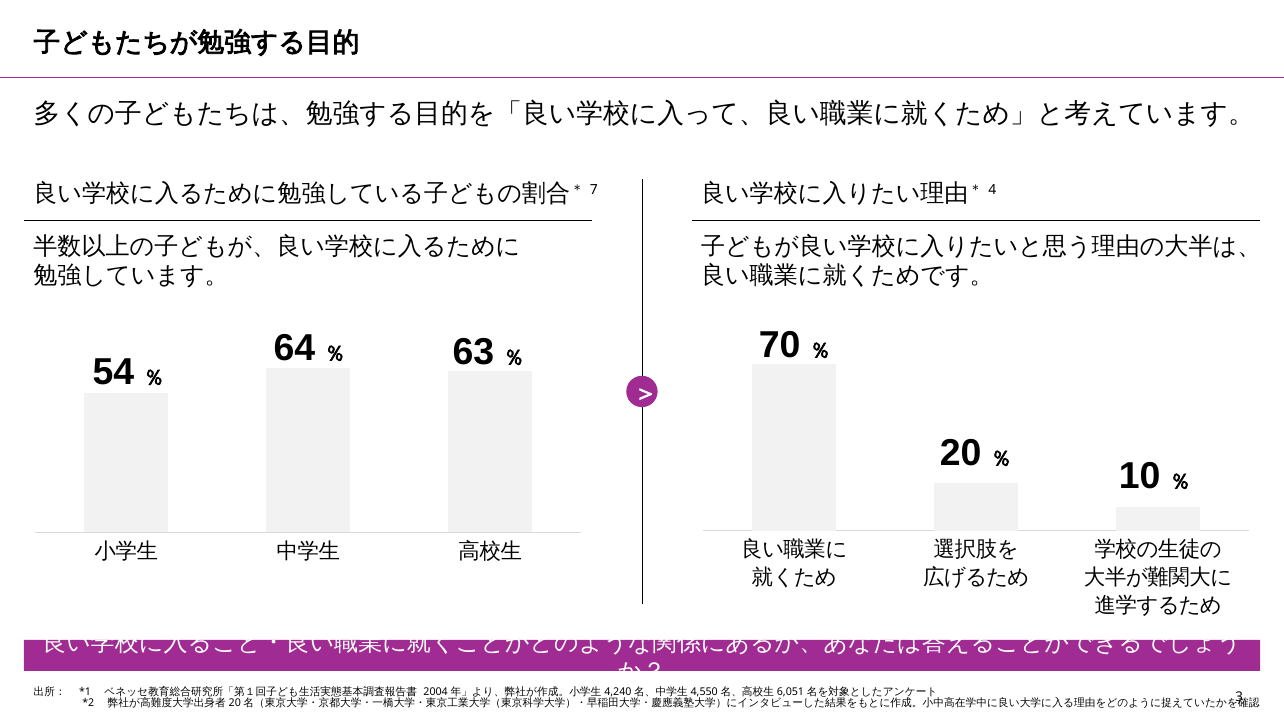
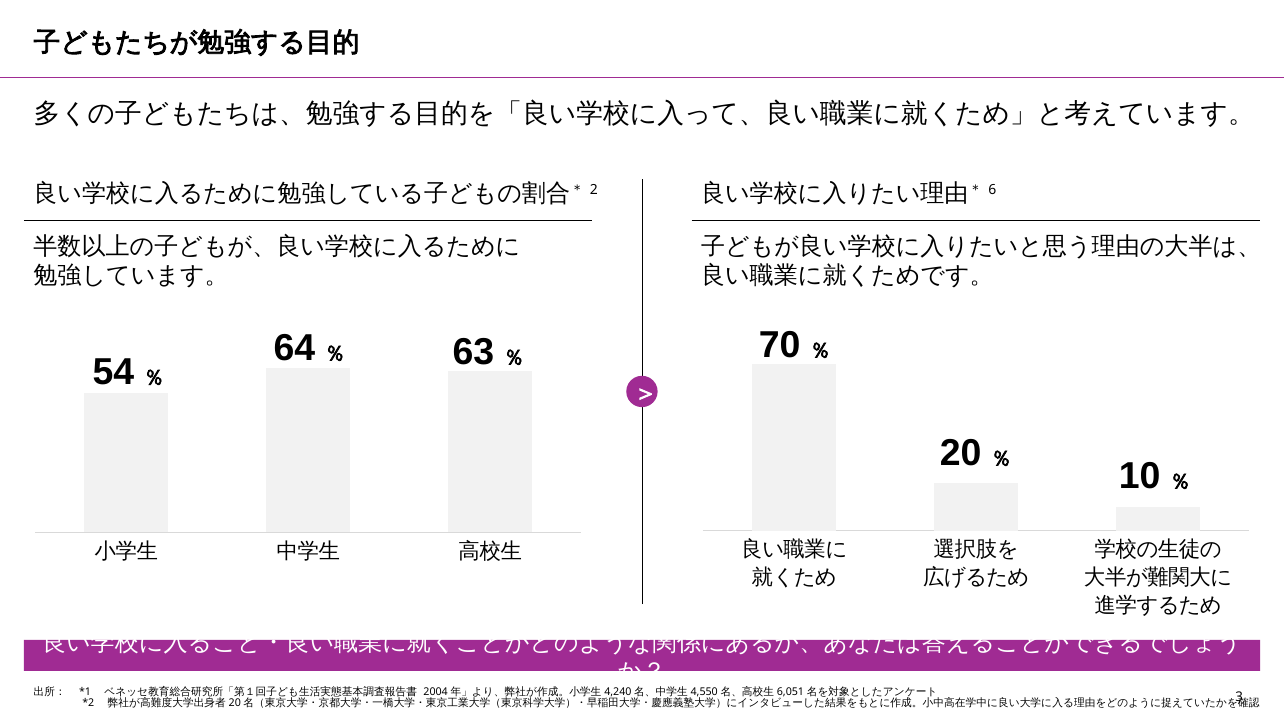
7: 7 -> 2
4: 4 -> 6
